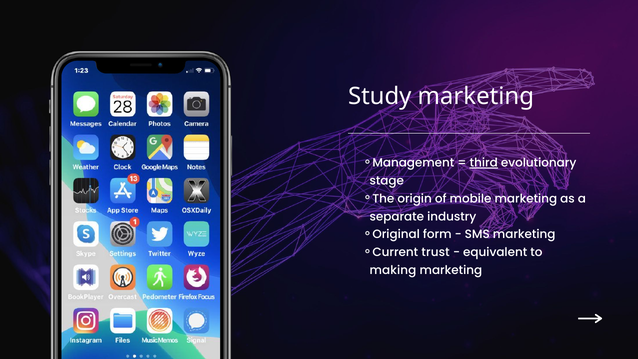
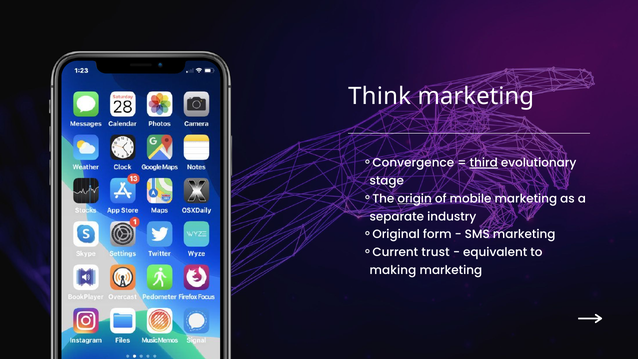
Study: Study -> Think
Management: Management -> Convergence
origin underline: none -> present
